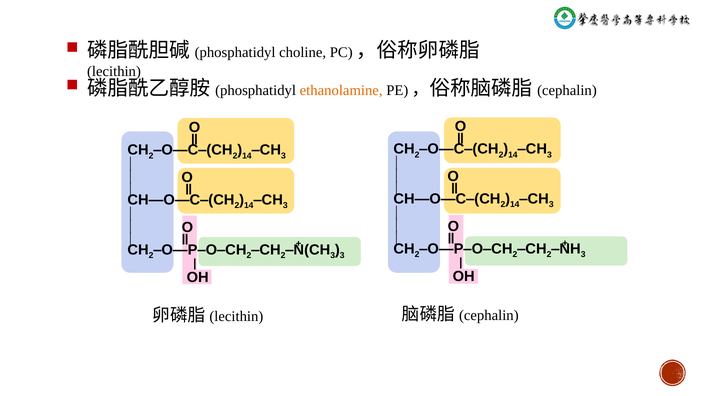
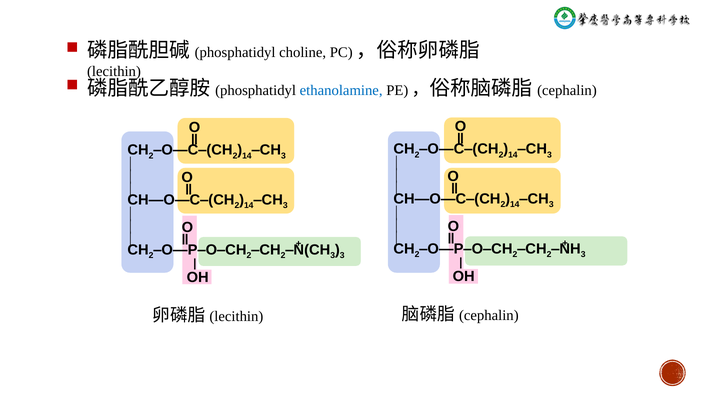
ethanolamine colour: orange -> blue
